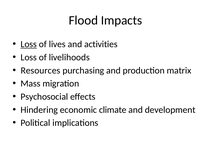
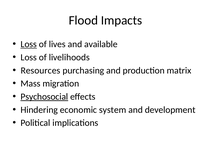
activities: activities -> available
Psychosocial underline: none -> present
climate: climate -> system
